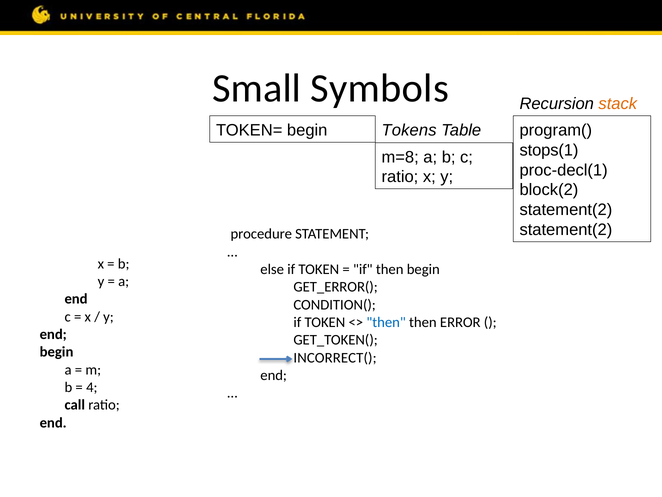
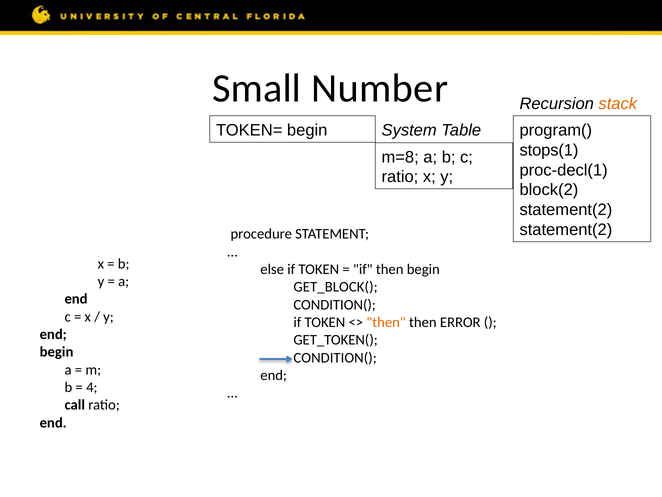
Symbols: Symbols -> Number
Tokens: Tokens -> System
GET_ERROR(: GET_ERROR( -> GET_BLOCK(
then at (386, 322) colour: blue -> orange
INCORRECT( at (335, 357): INCORRECT( -> CONDITION(
